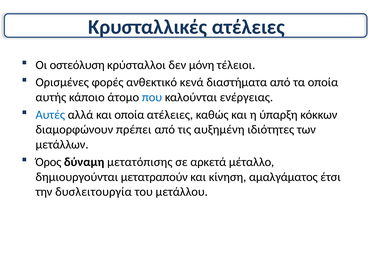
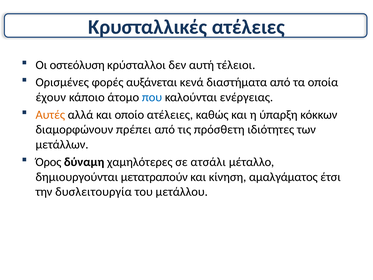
μόνη: μόνη -> αυτή
ανθεκτικό: ανθεκτικό -> αυξάνεται
αυτής: αυτής -> έχουν
Αυτές colour: blue -> orange
και οποία: οποία -> οποίο
αυξημένη: αυξημένη -> πρόσθετη
μετατόπισης: μετατόπισης -> χαμηλότερες
αρκετά: αρκετά -> ατσάλι
